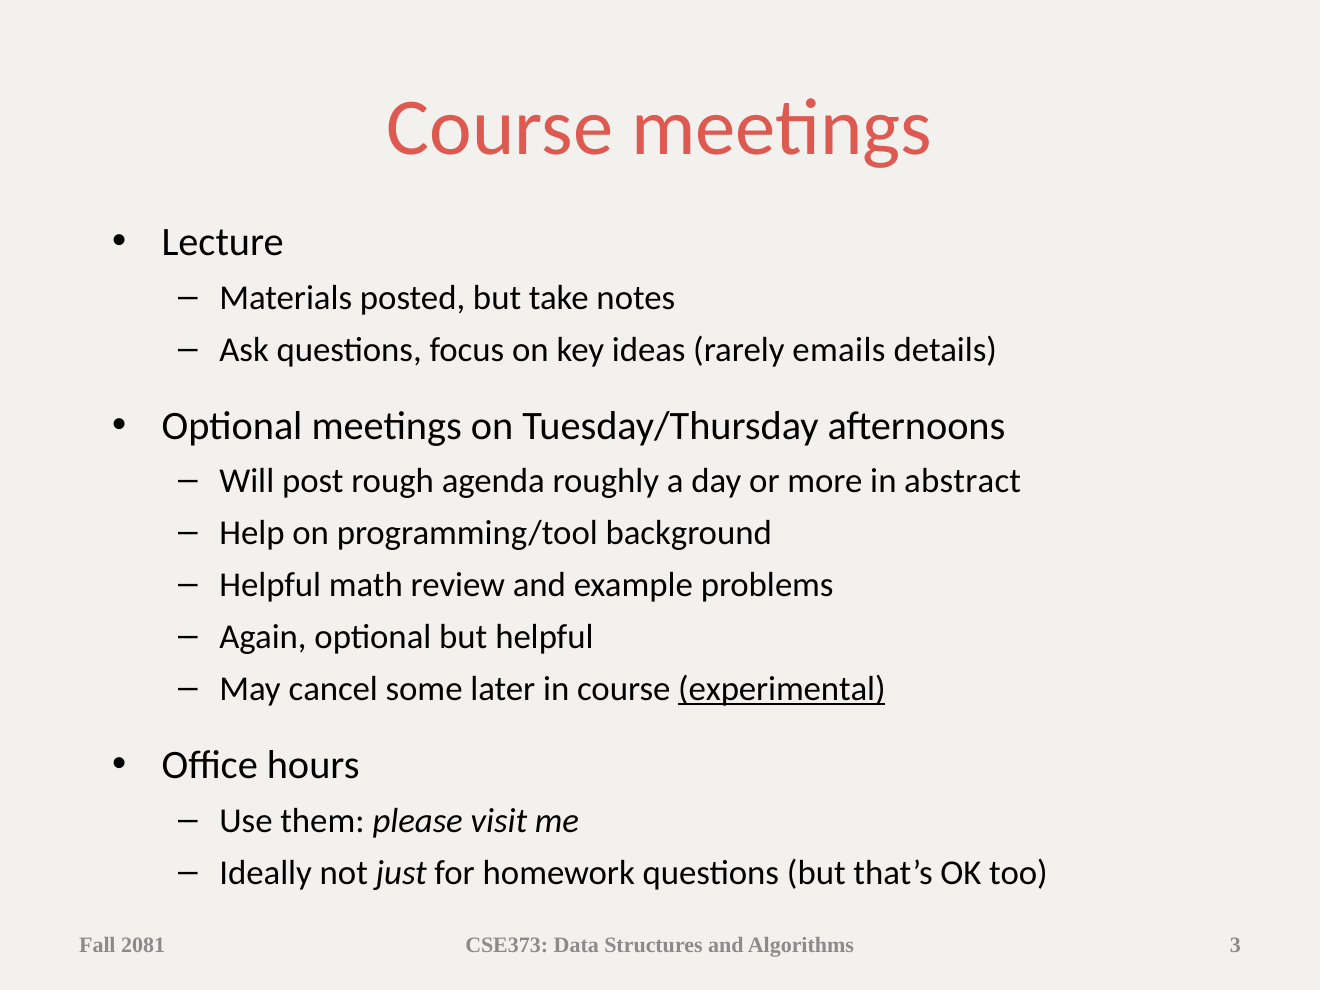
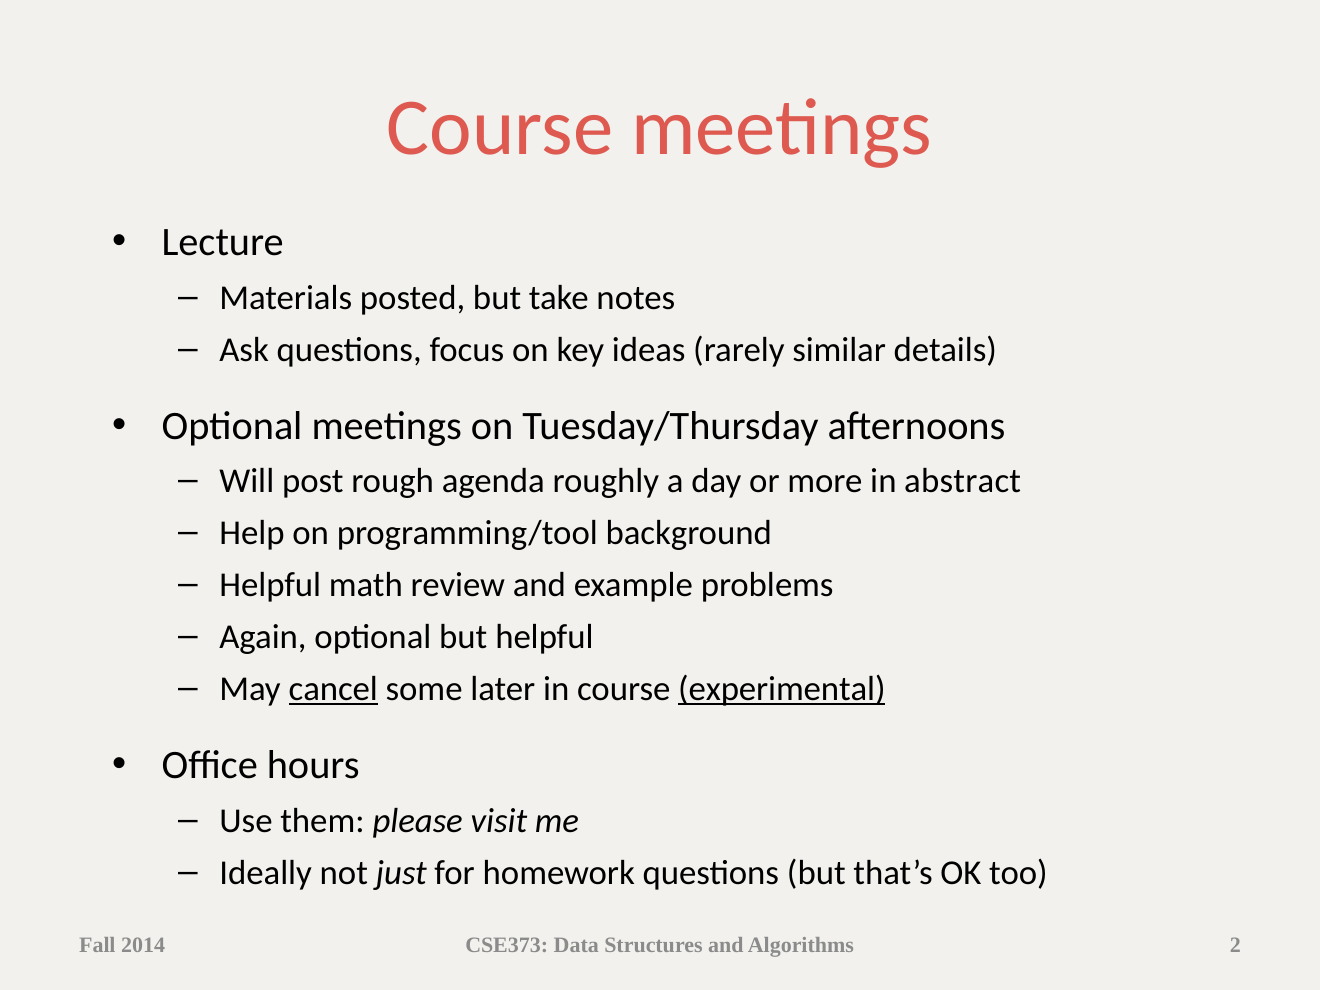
emails: emails -> similar
cancel underline: none -> present
2081: 2081 -> 2014
3: 3 -> 2
